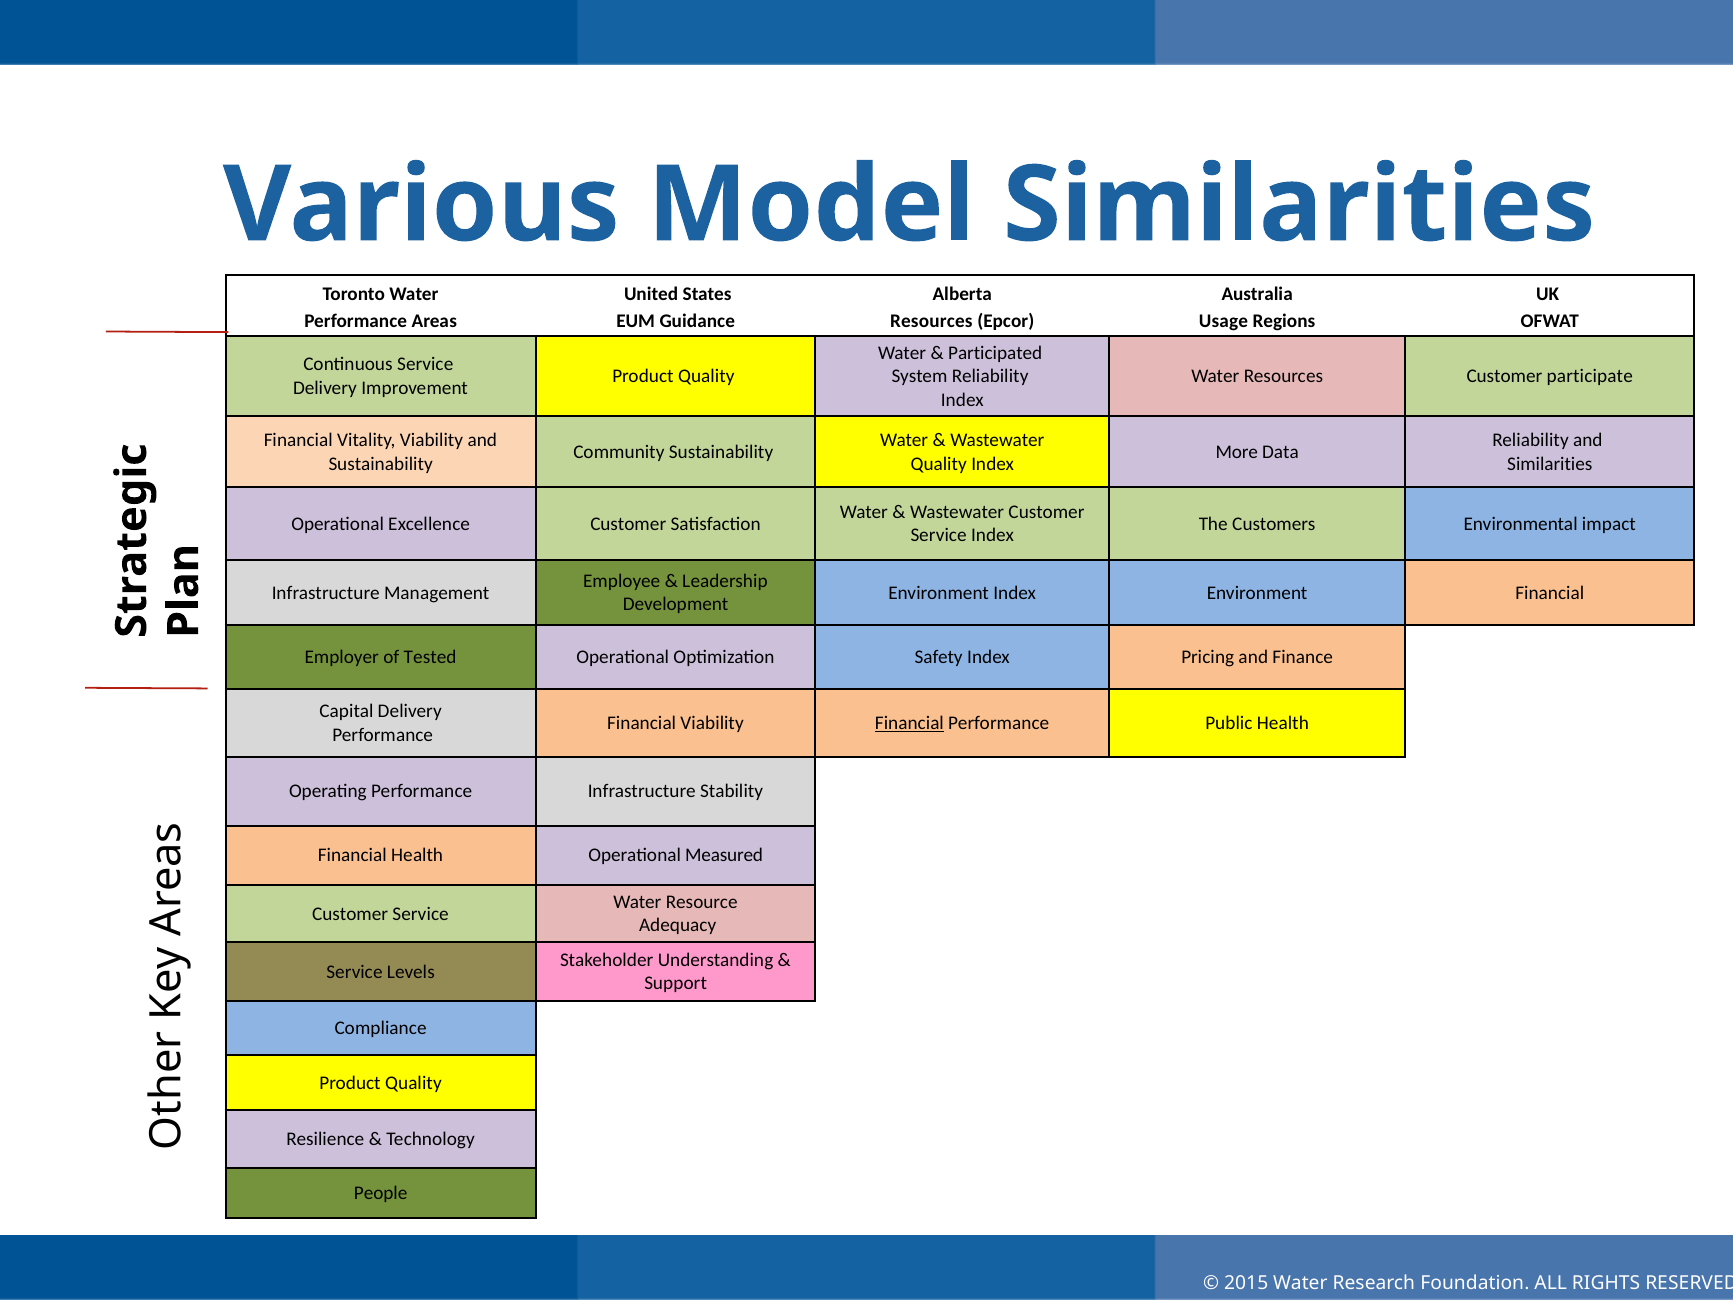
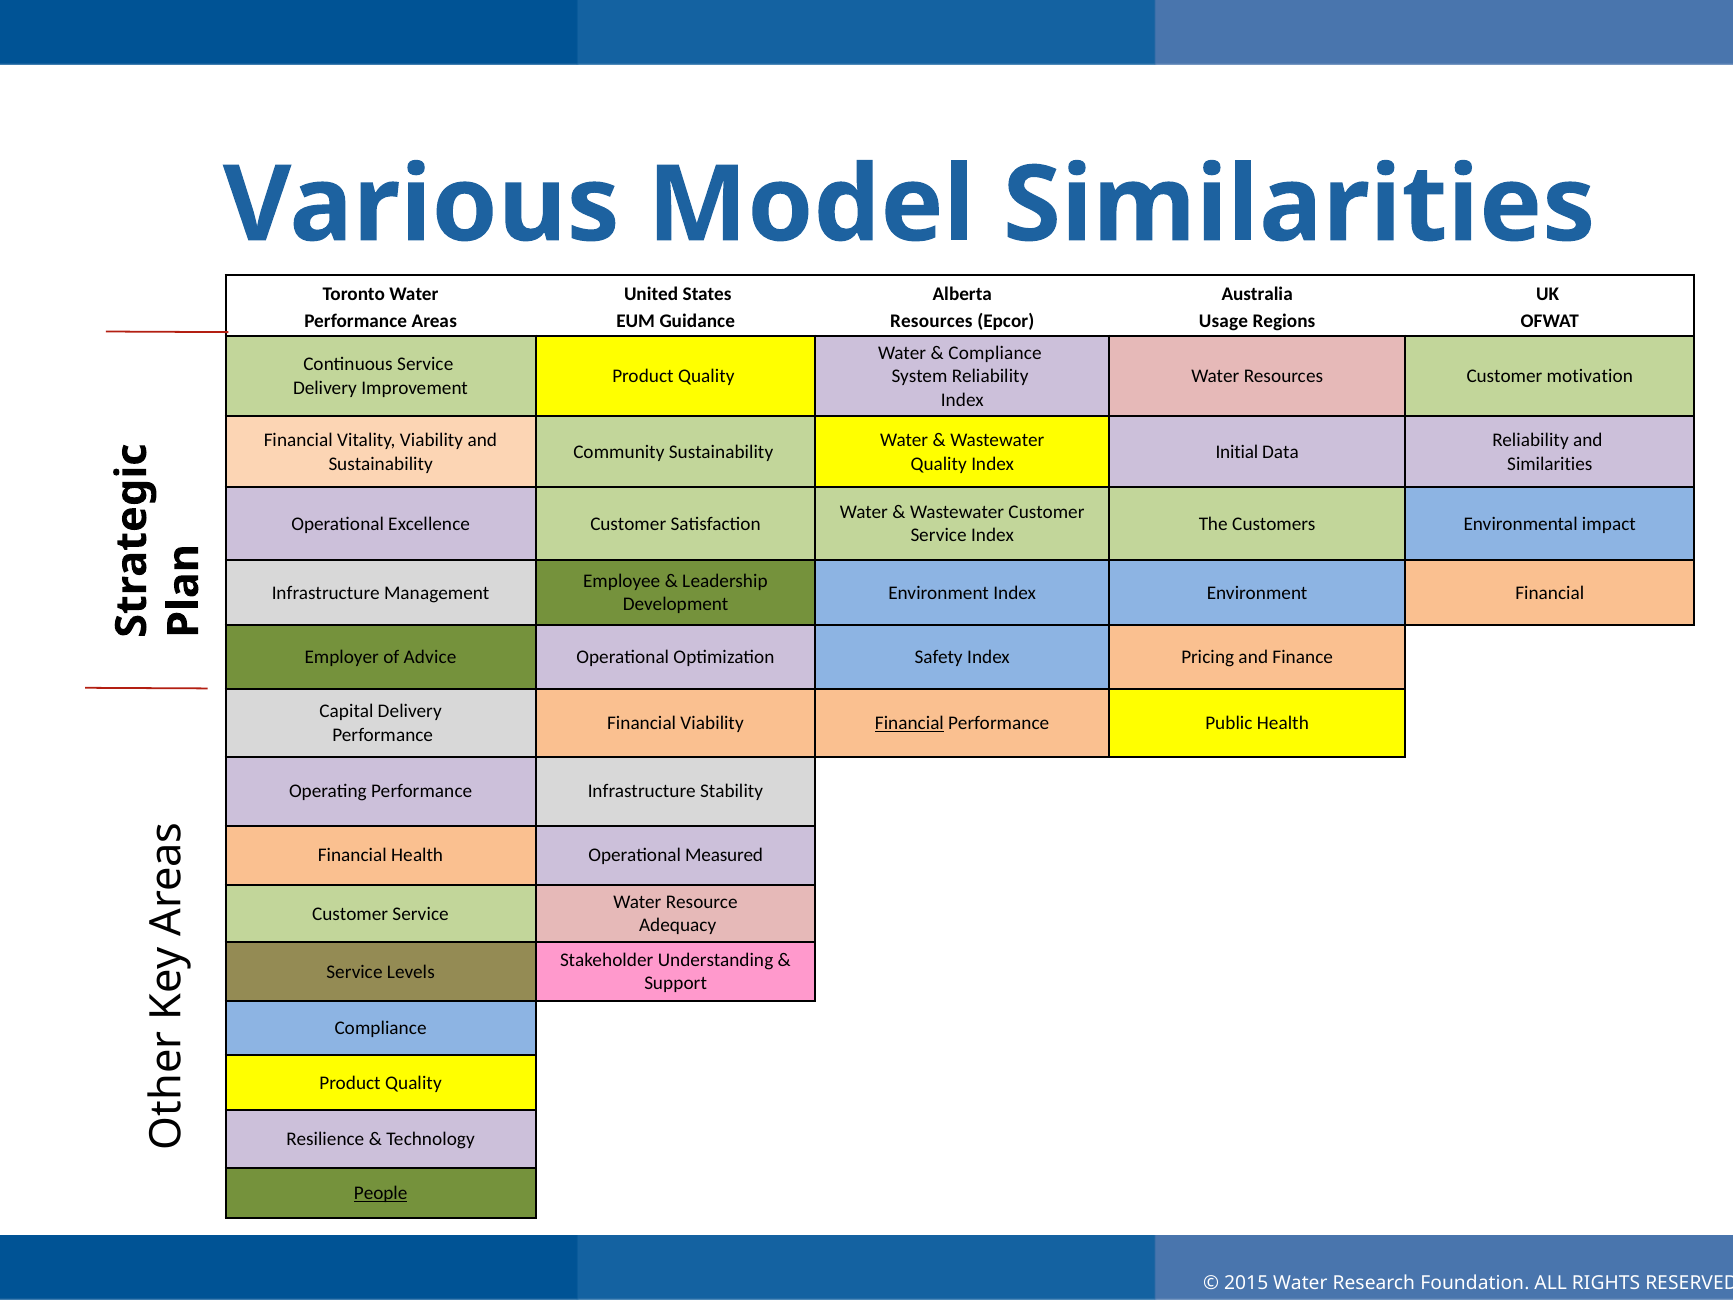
Participated at (995, 353): Participated -> Compliance
participate: participate -> motivation
More: More -> Initial
Tested: Tested -> Advice
People underline: none -> present
